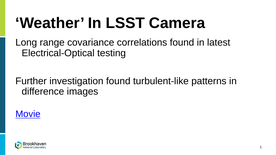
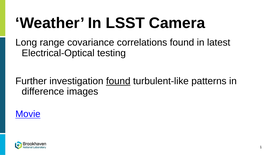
found at (118, 81) underline: none -> present
